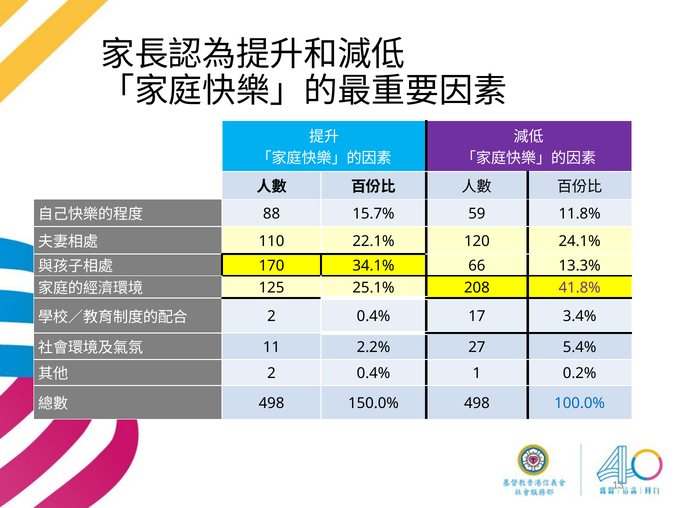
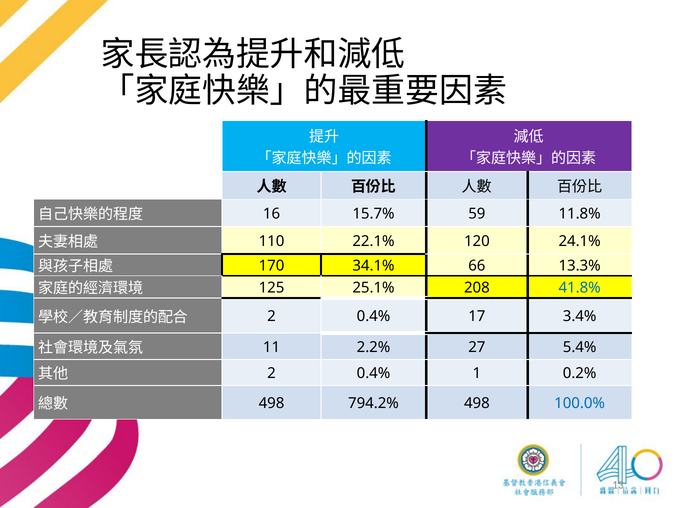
88: 88 -> 16
41.8% colour: purple -> blue
150.0%: 150.0% -> 794.2%
